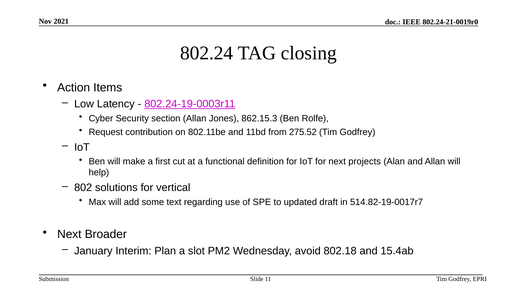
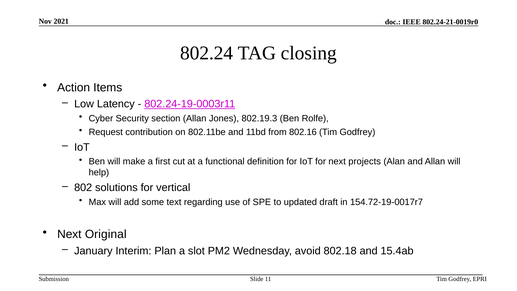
862.15.3: 862.15.3 -> 802.19.3
275.52: 275.52 -> 802.16
514.82-19-0017r7: 514.82-19-0017r7 -> 154.72-19-0017r7
Broader: Broader -> Original
